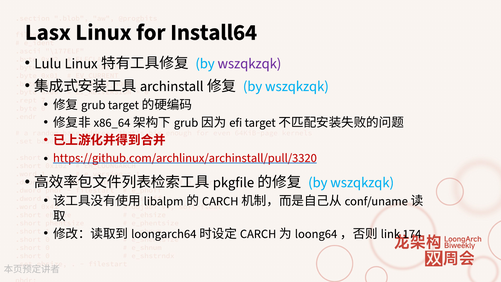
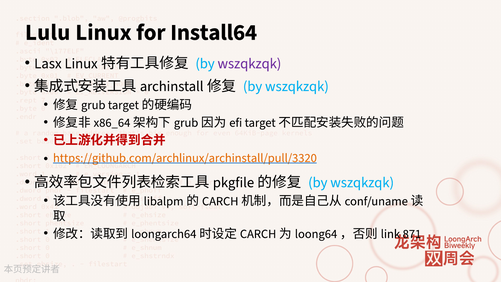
Lasx: Lasx -> Lulu
Lulu: Lulu -> Lasx
https://github.com/archlinux/archinstall/pull/3320 colour: red -> orange
174: 174 -> 871
